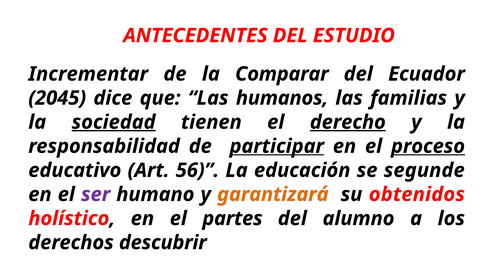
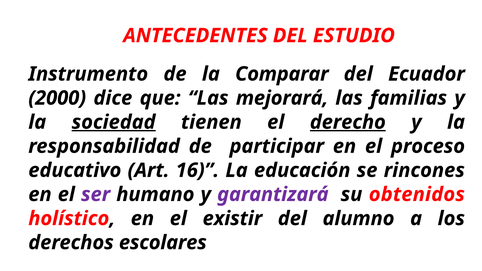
Incrementar: Incrementar -> Instrumento
2045: 2045 -> 2000
humanos: humanos -> mejorará
participar underline: present -> none
proceso underline: present -> none
56: 56 -> 16
segunde: segunde -> rincones
garantizará colour: orange -> purple
partes: partes -> existir
descubrir: descubrir -> escolares
